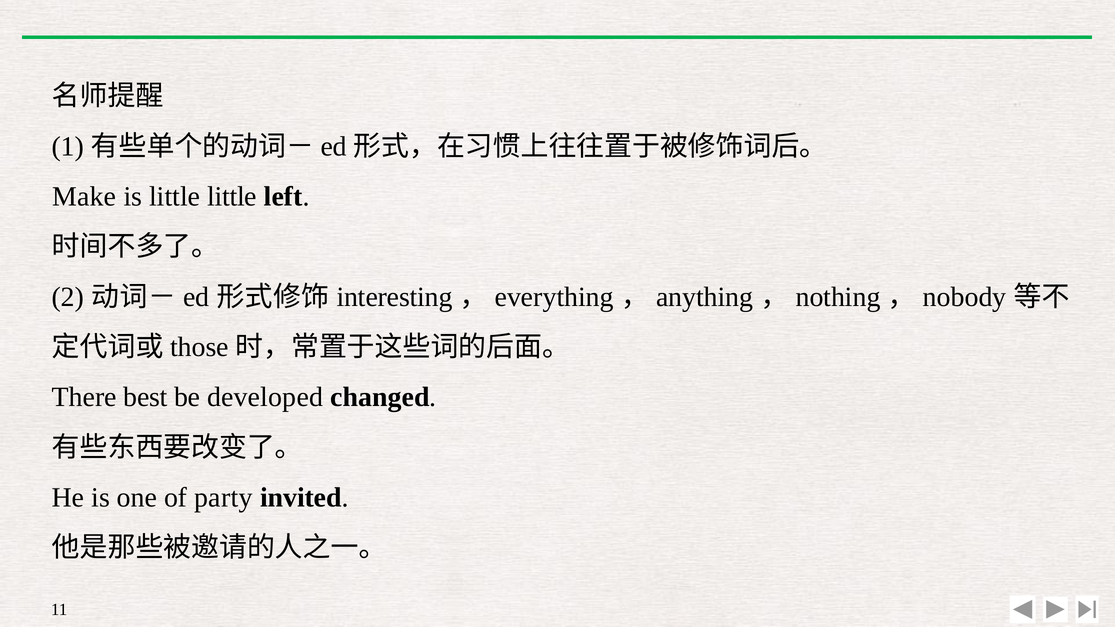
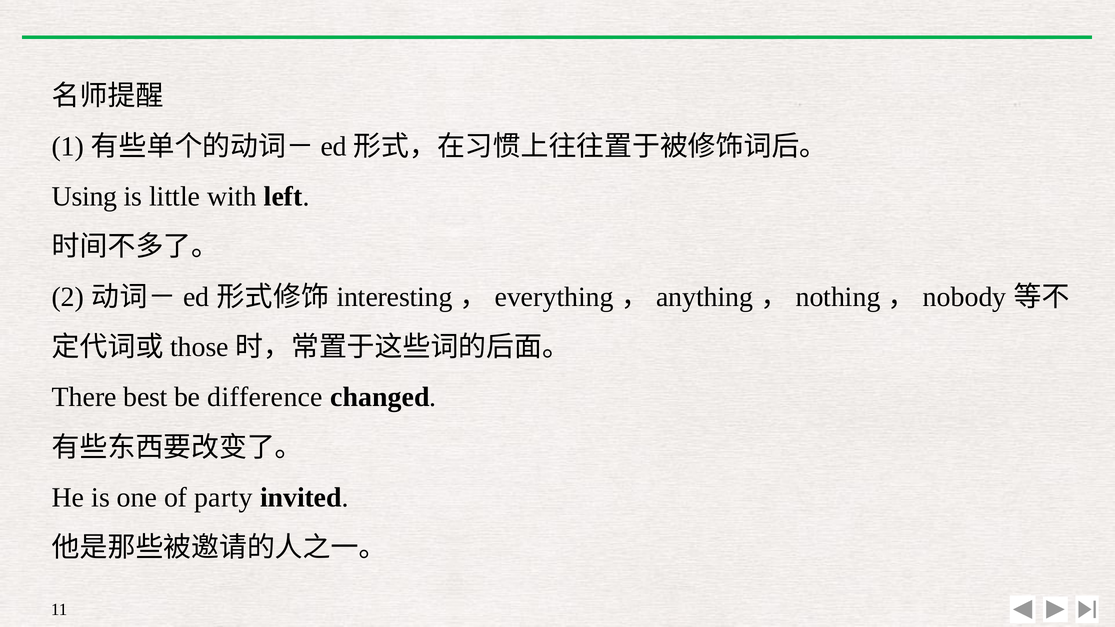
Make: Make -> Using
little little: little -> with
developed: developed -> difference
